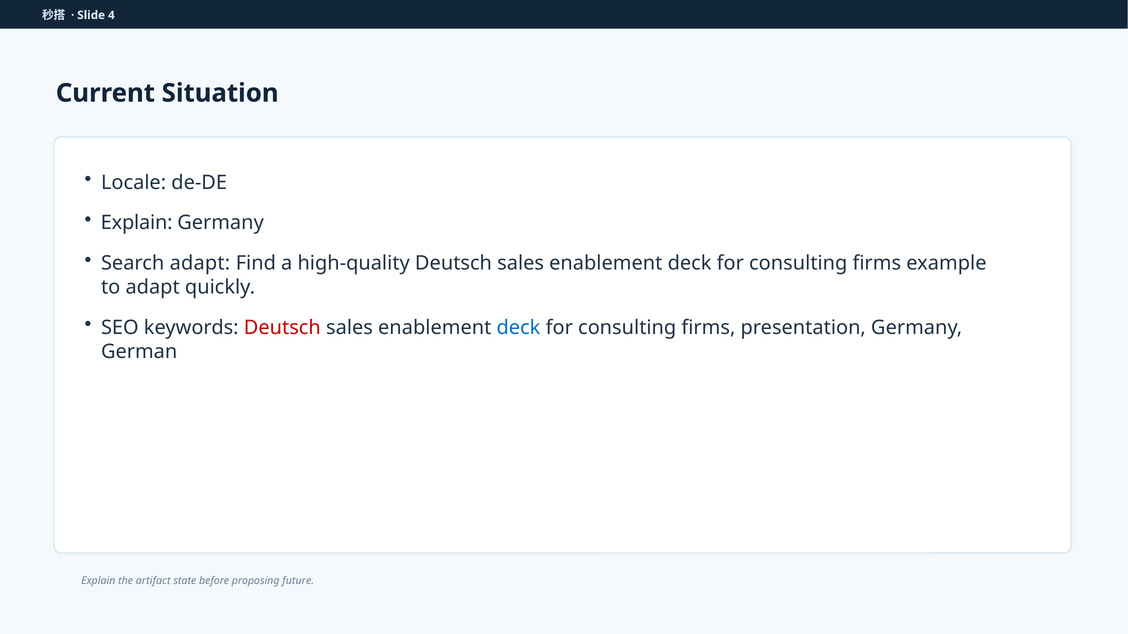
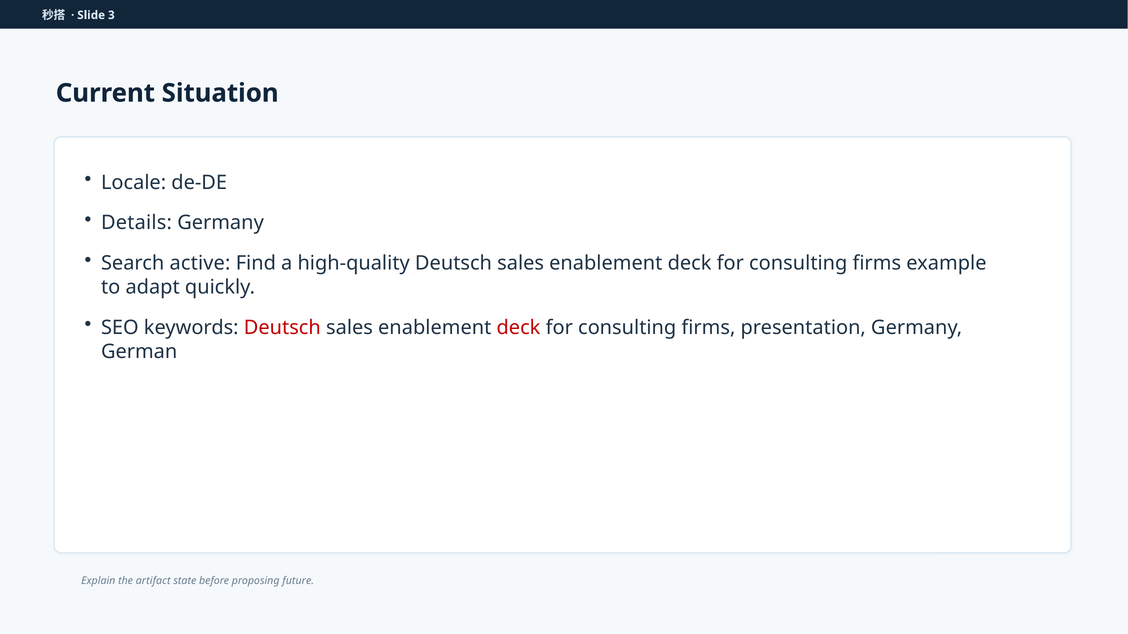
4: 4 -> 3
Explain at (137, 223): Explain -> Details
Search adapt: adapt -> active
deck at (518, 328) colour: blue -> red
